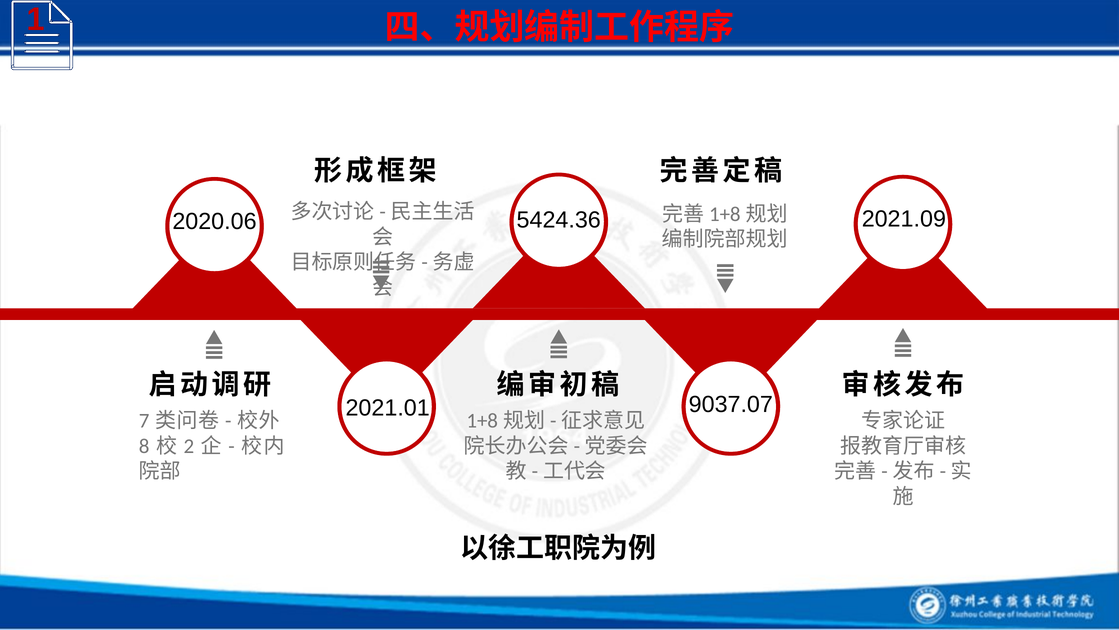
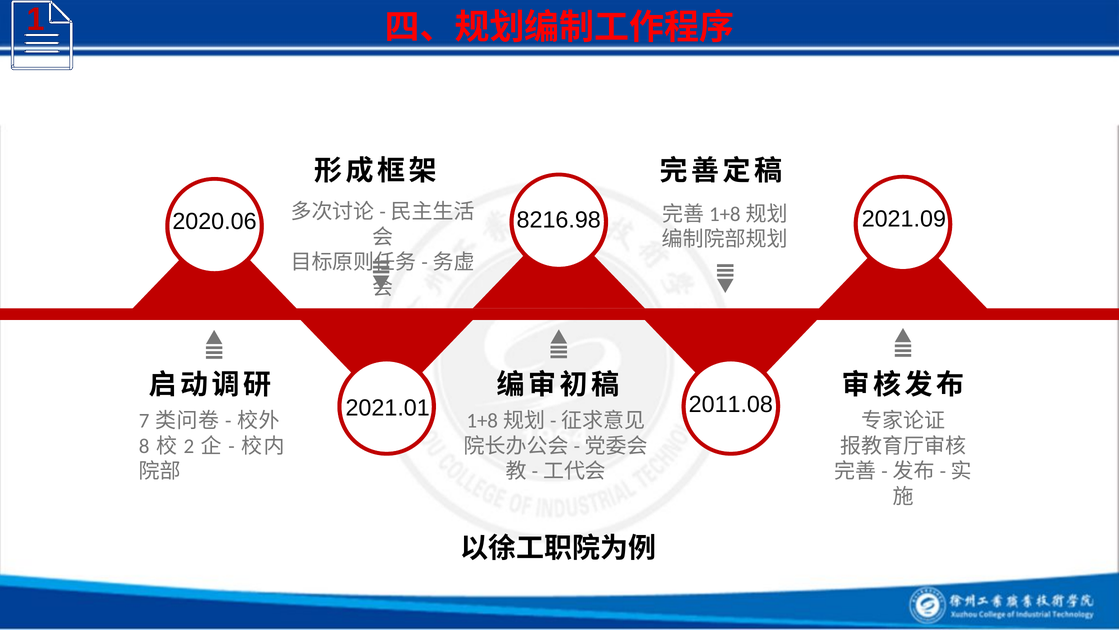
5424.36: 5424.36 -> 8216.98
9037.07: 9037.07 -> 2011.08
